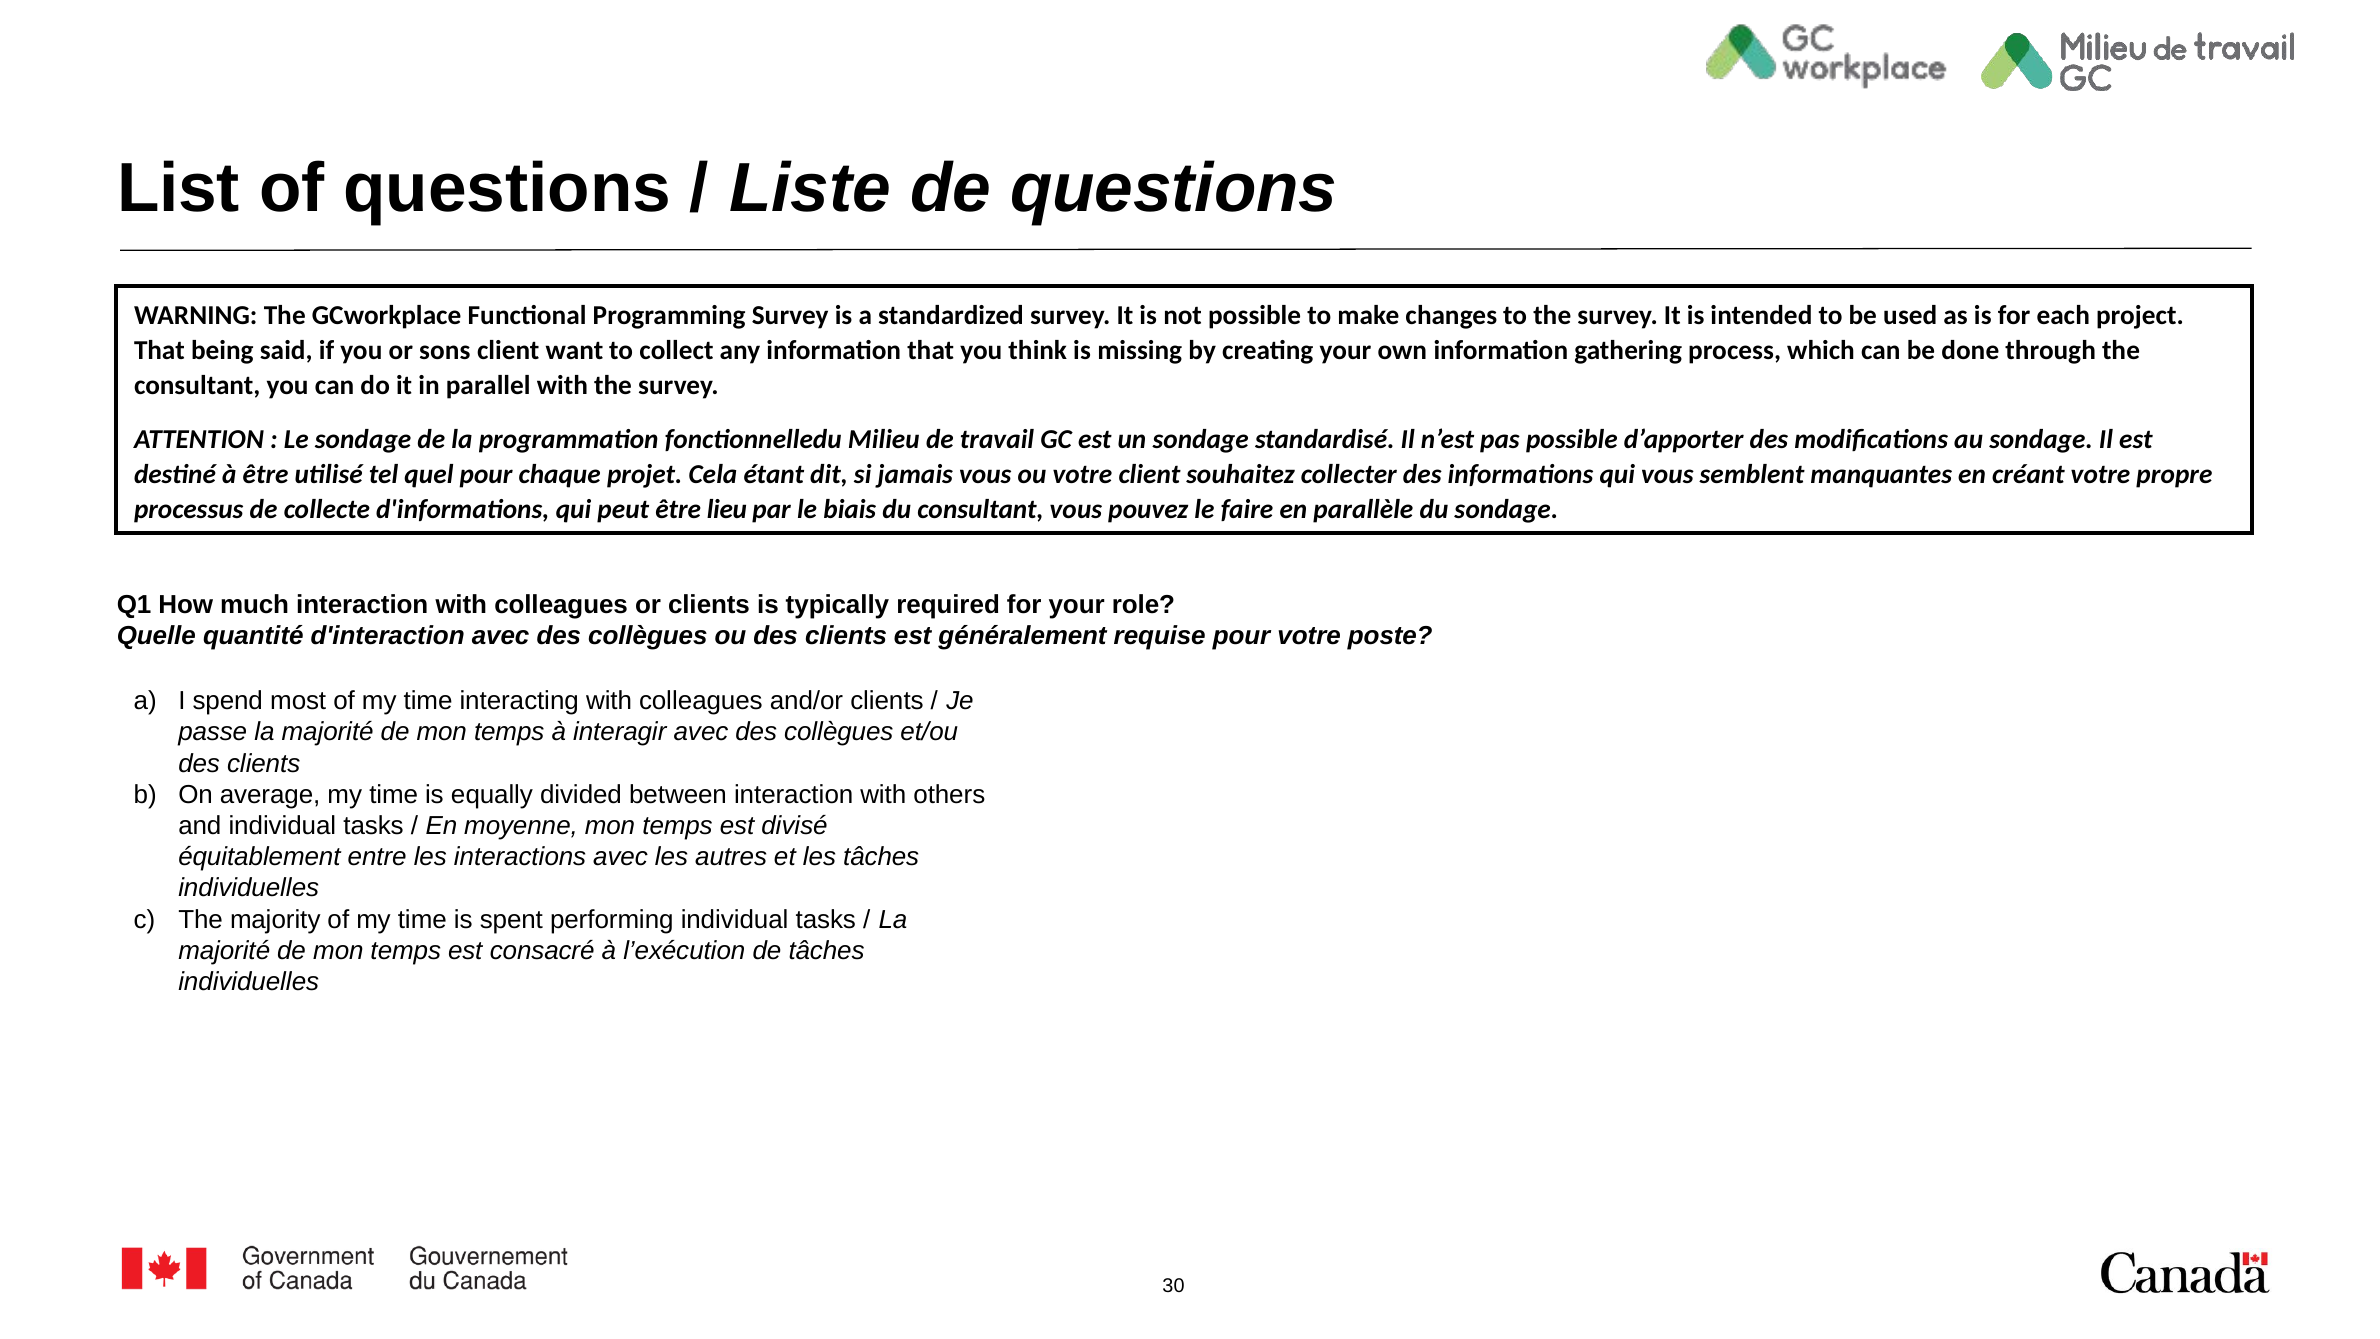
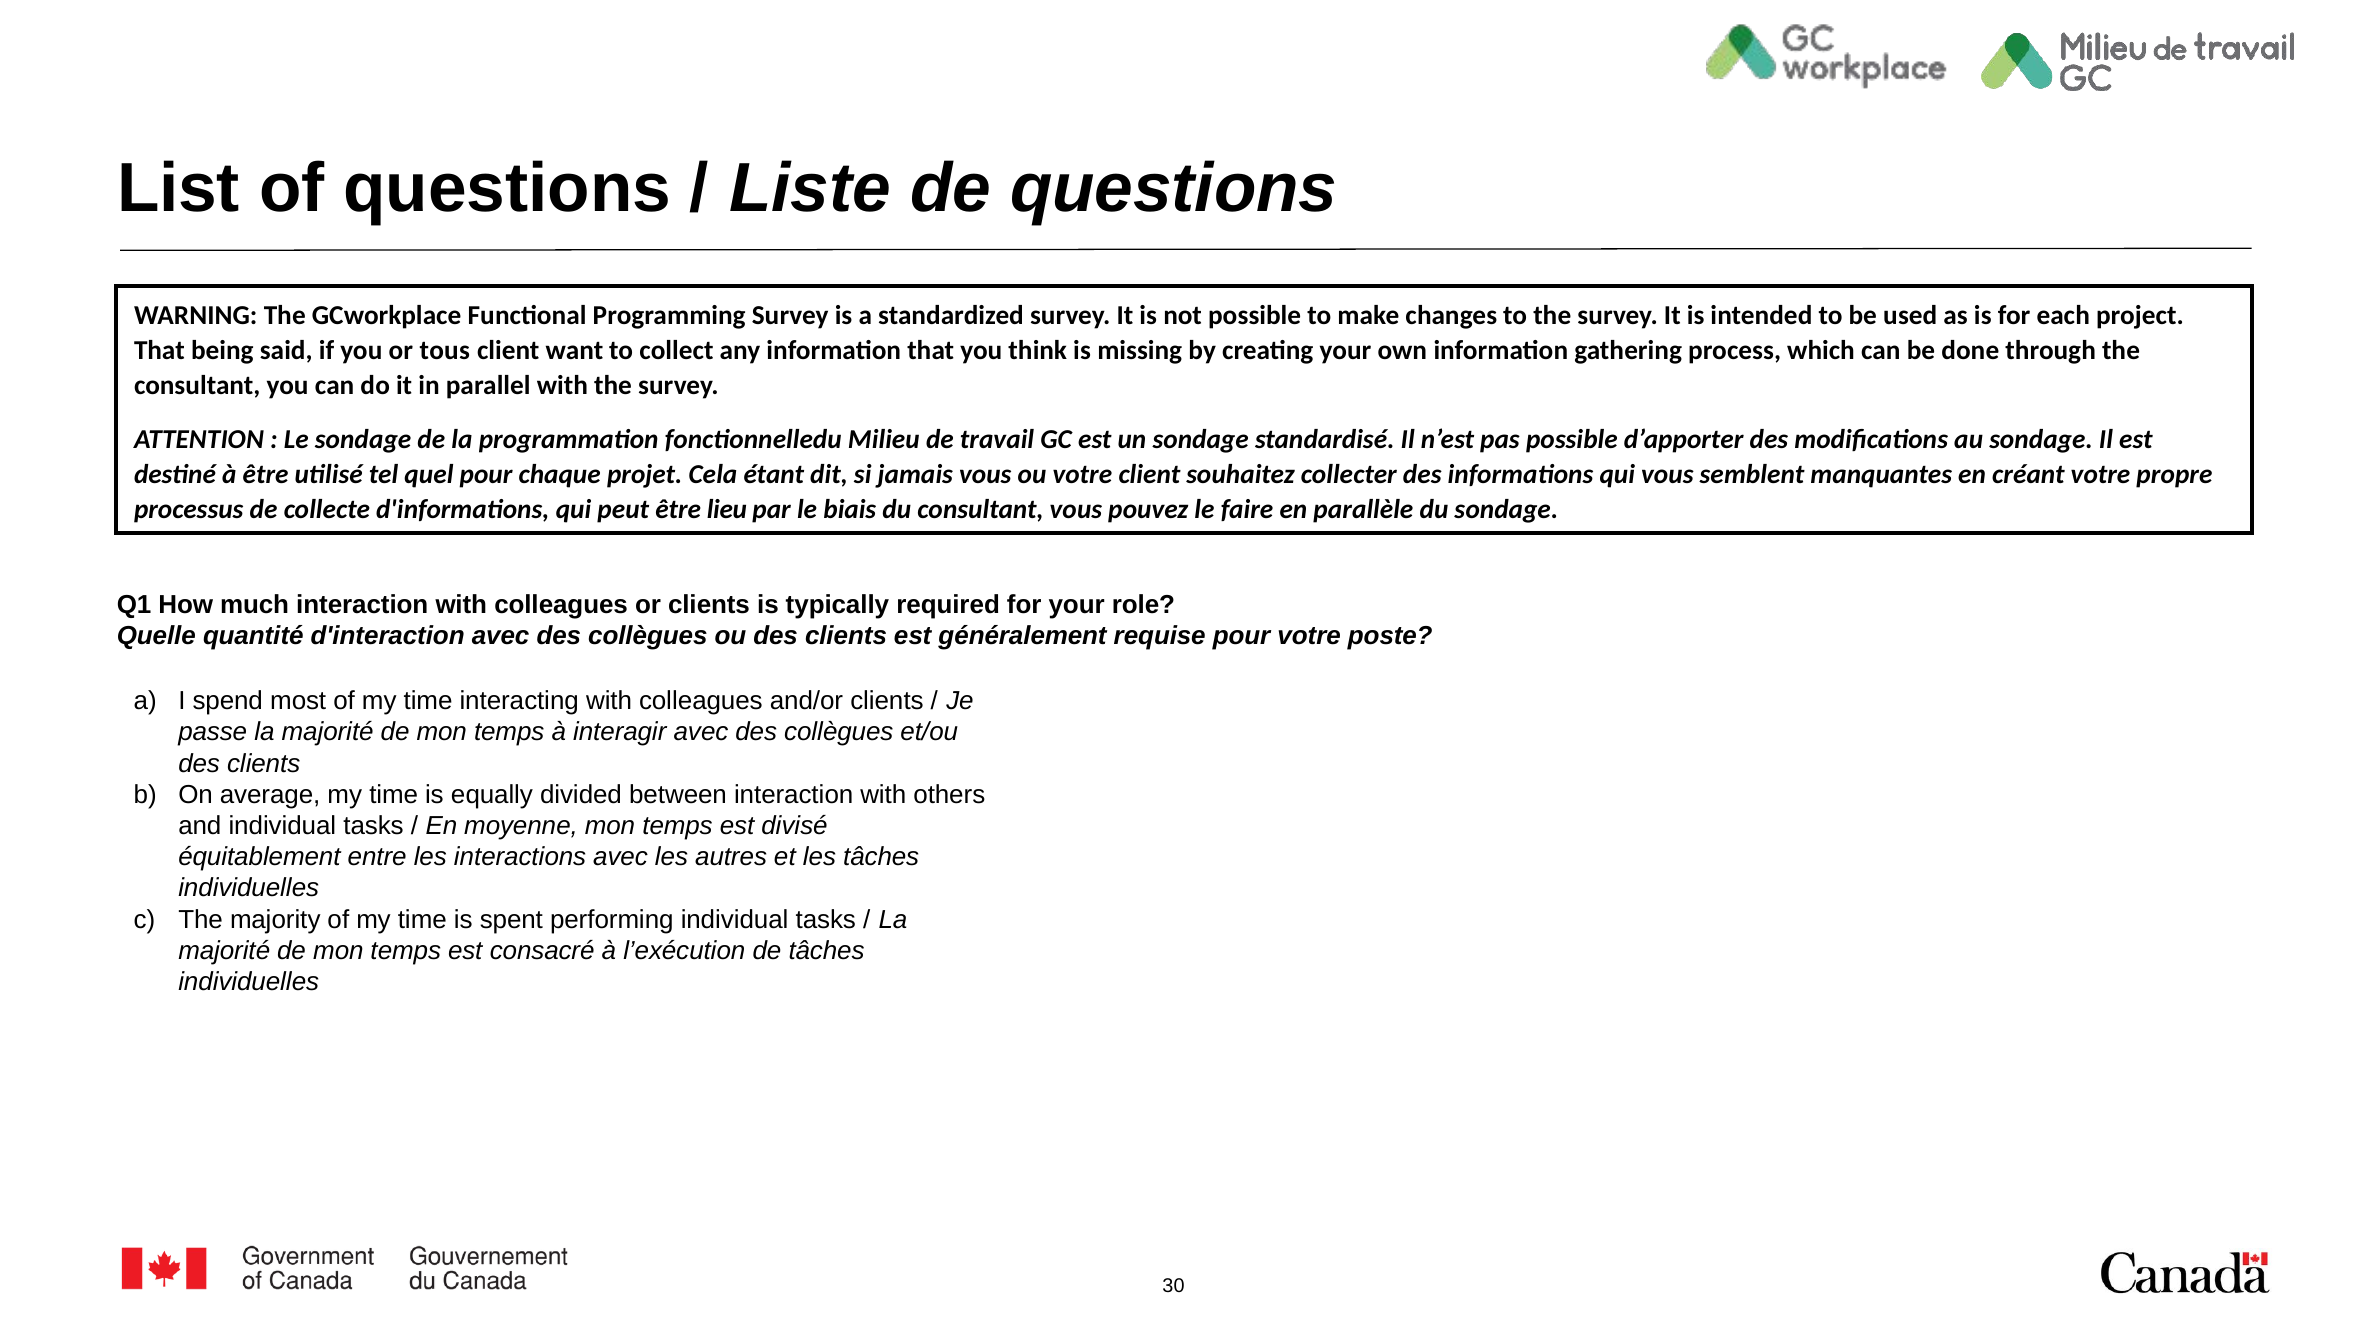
sons: sons -> tous
